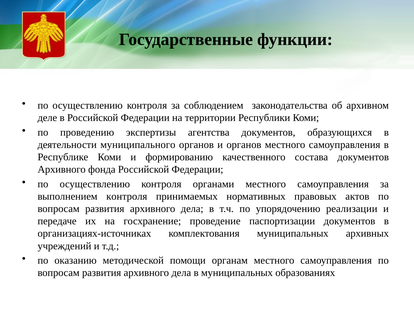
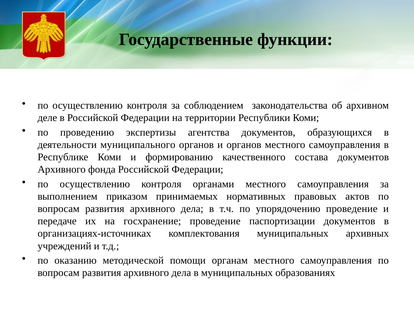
выполнением контроля: контроля -> приказом
упорядочению реализации: реализации -> проведение
